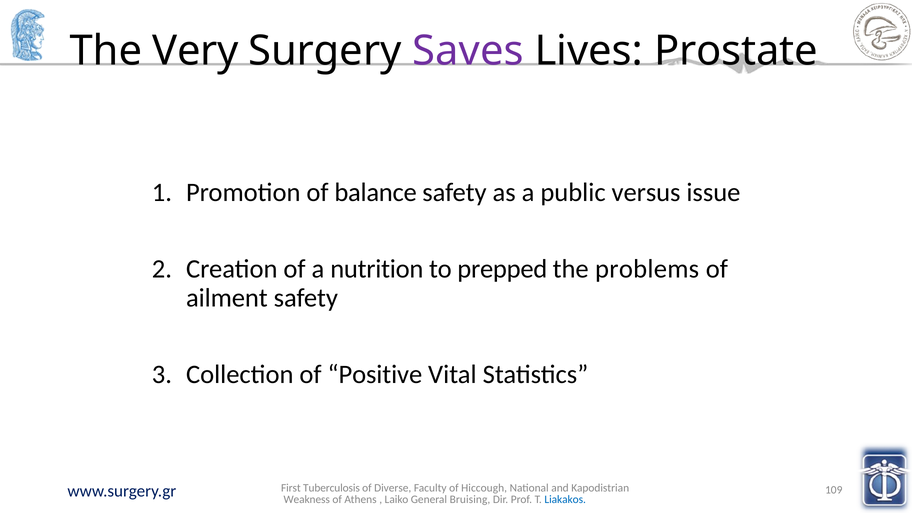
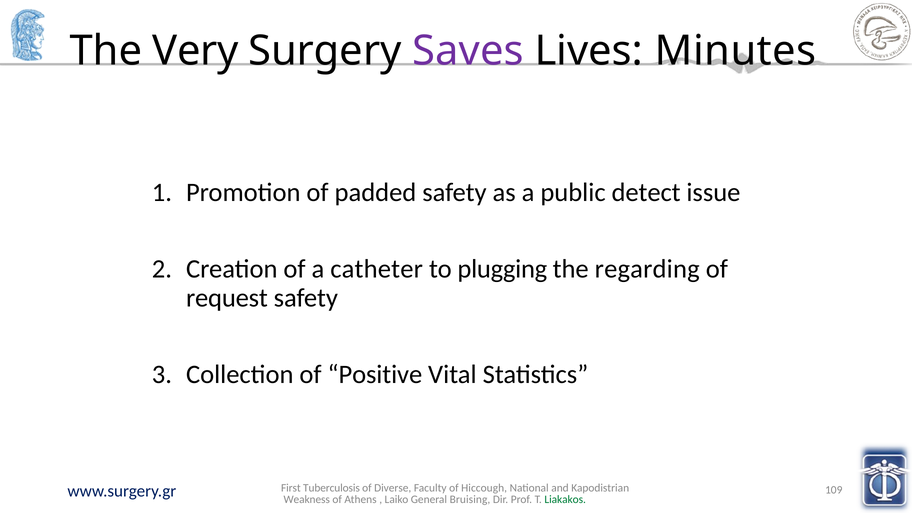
Prostate: Prostate -> Minutes
balance: balance -> padded
versus: versus -> detect
nutrition: nutrition -> catheter
prepped: prepped -> plugging
problems: problems -> regarding
ailment: ailment -> request
Liakakos colour: blue -> green
